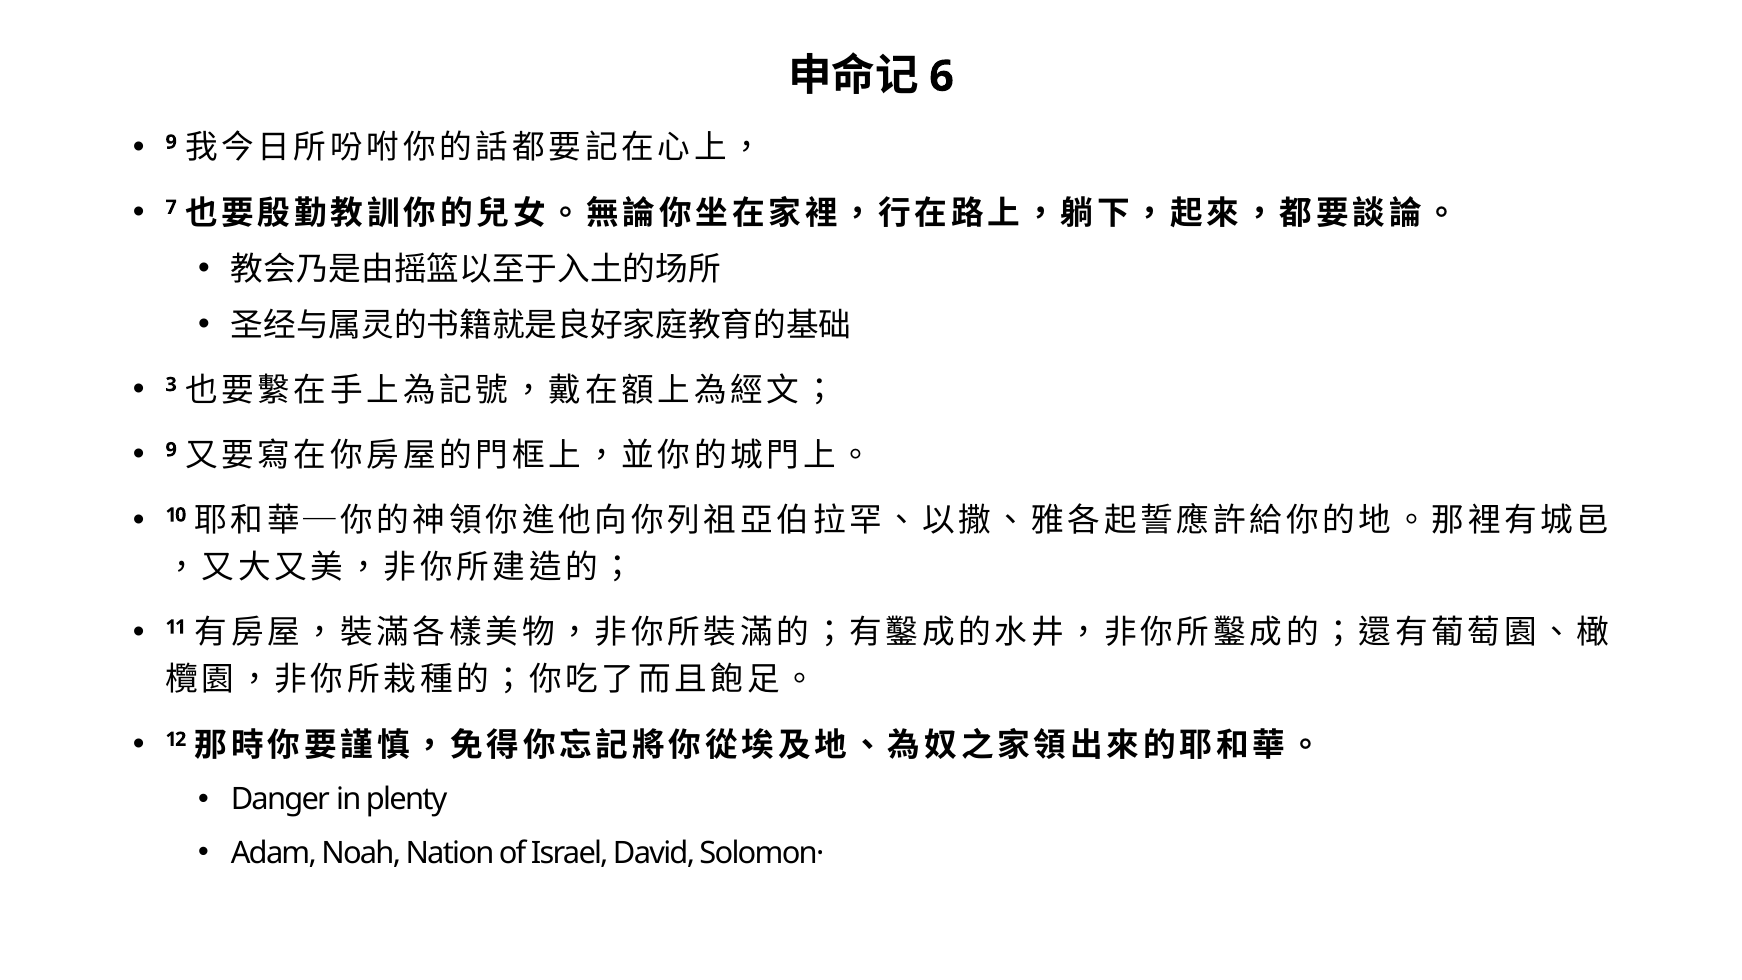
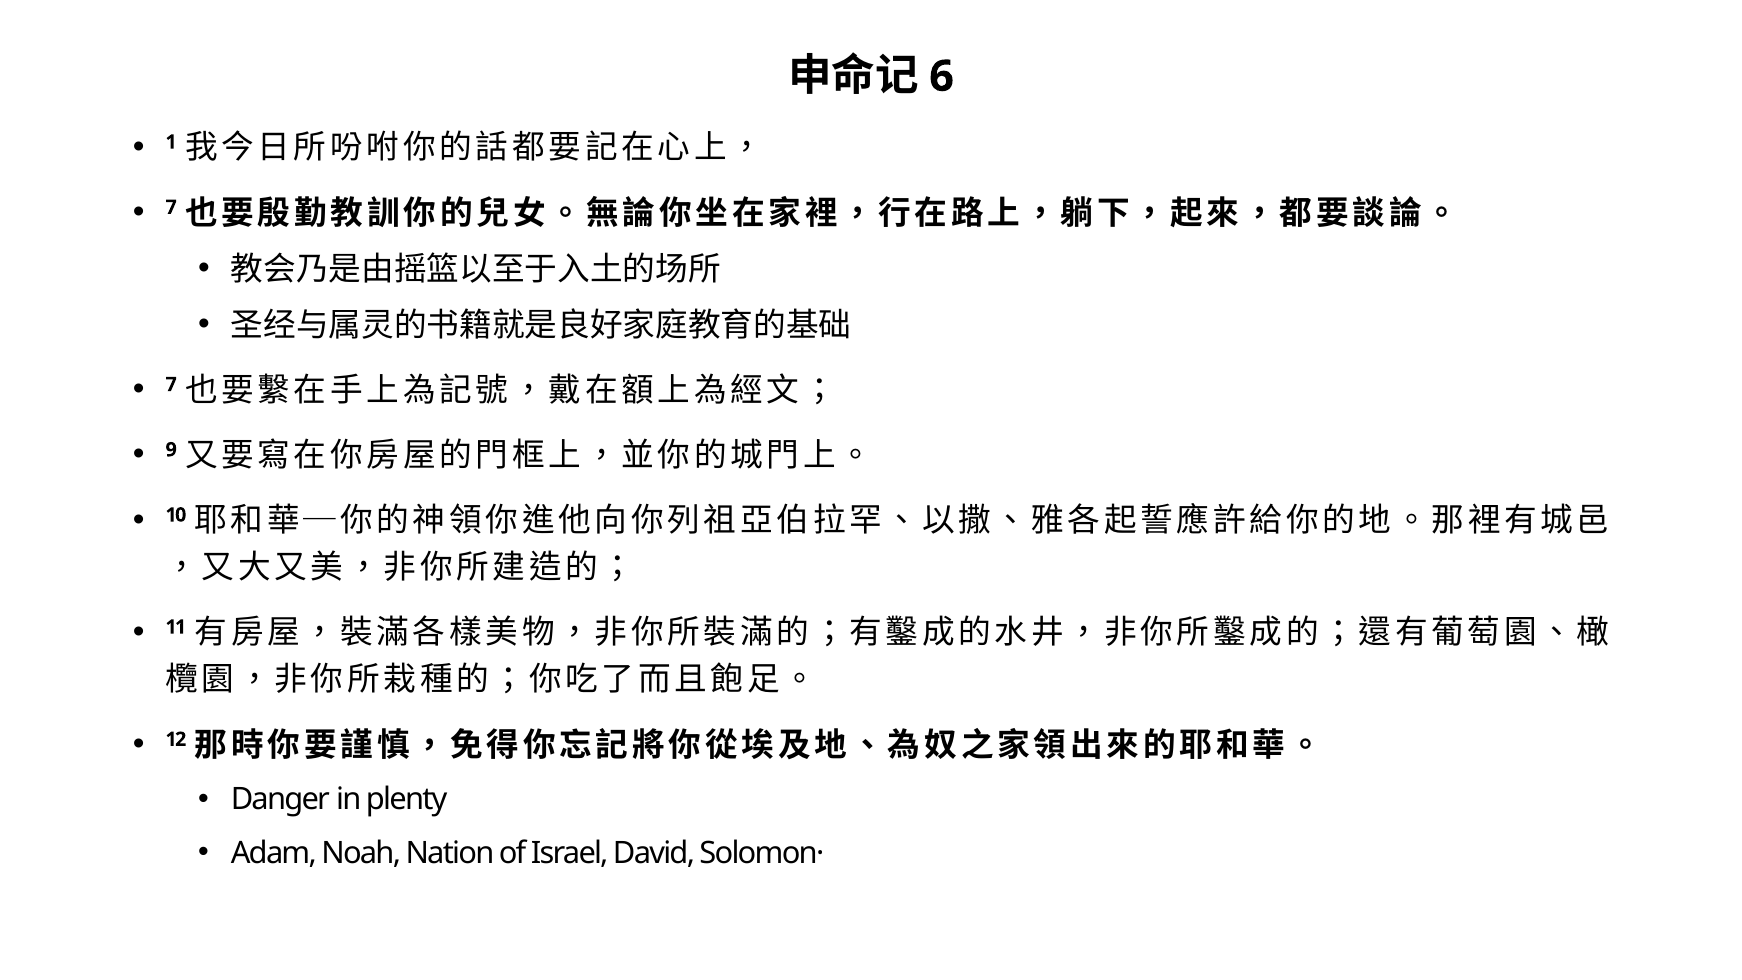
9 at (171, 142): 9 -> 1
3 at (171, 385): 3 -> 7
